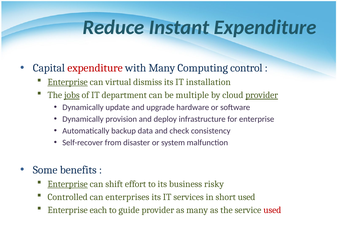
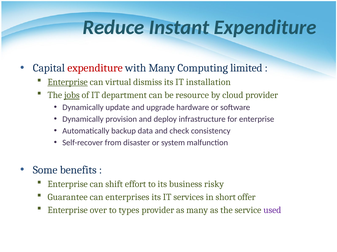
control: control -> limited
multiple: multiple -> resource
provider at (262, 95) underline: present -> none
Enterprise at (68, 185) underline: present -> none
Controlled: Controlled -> Guarantee
short used: used -> offer
each: each -> over
guide: guide -> types
used at (272, 211) colour: red -> purple
